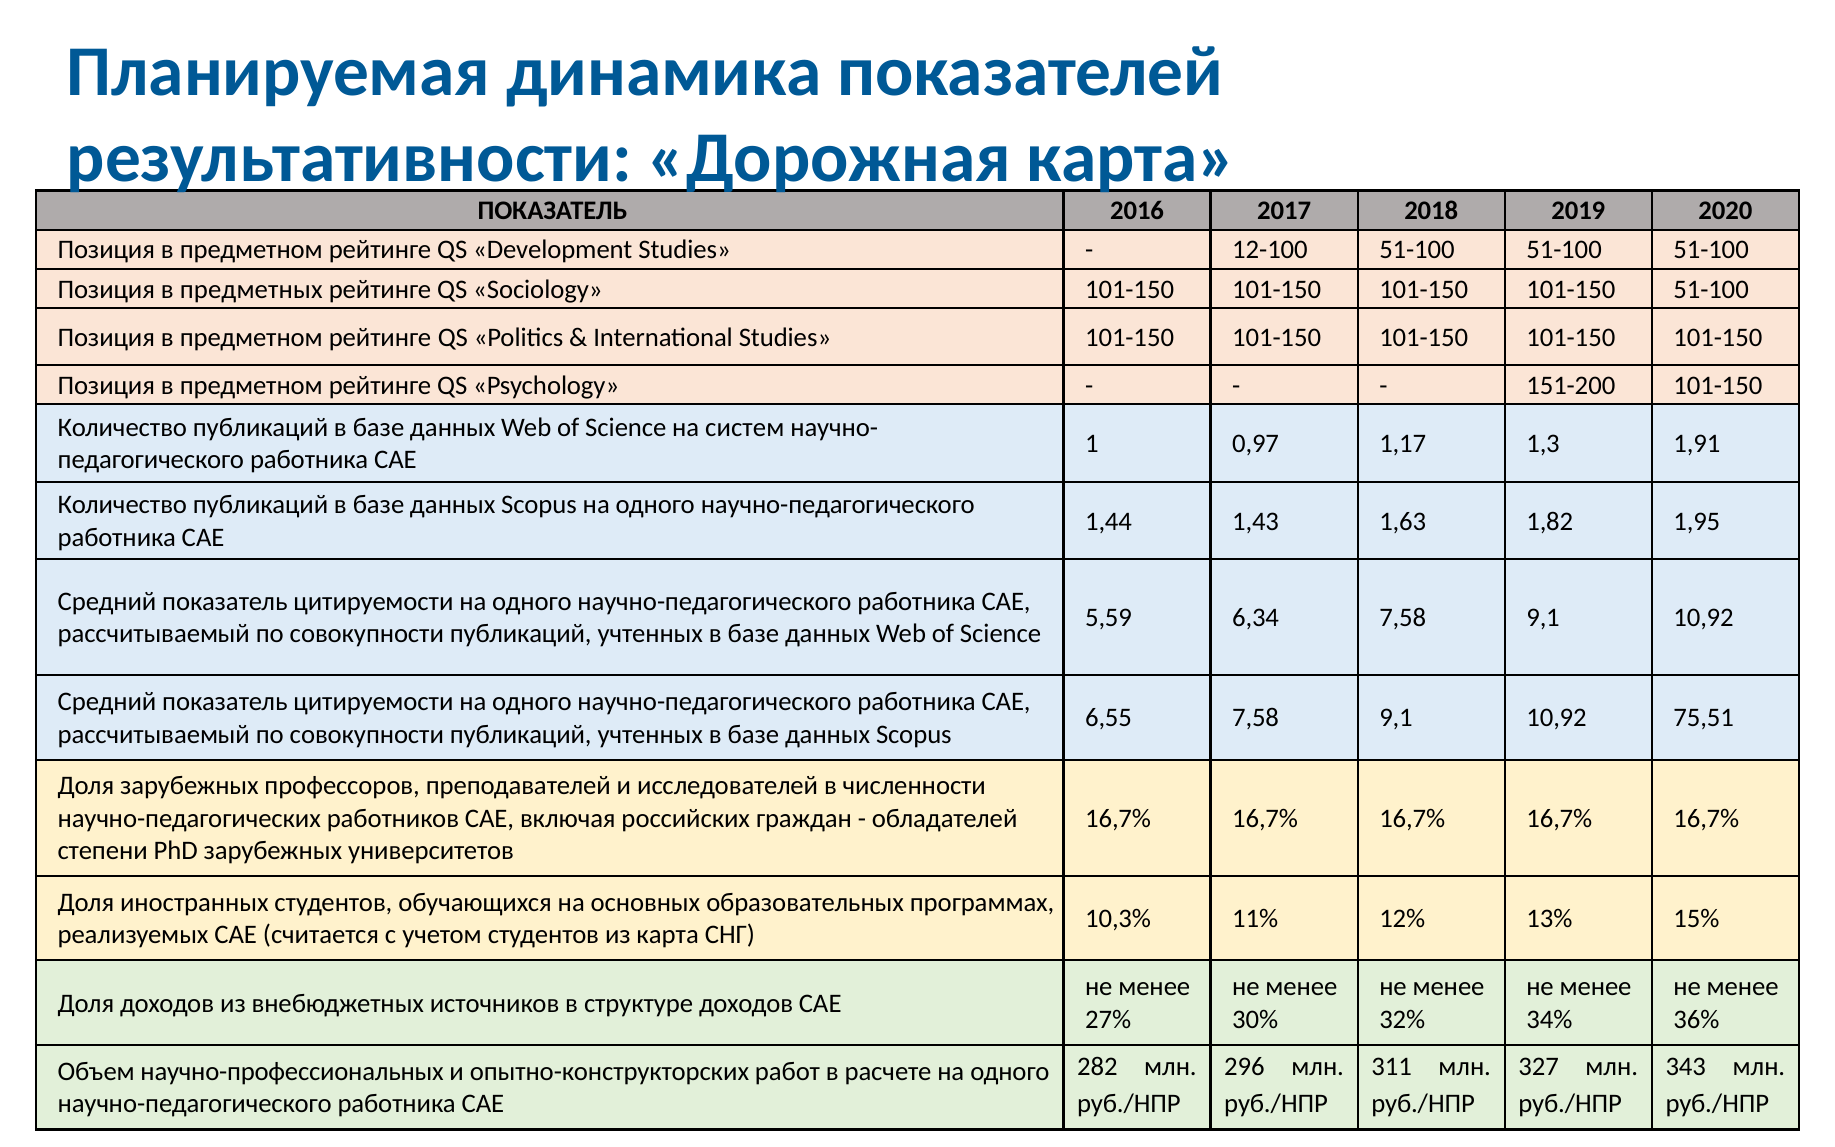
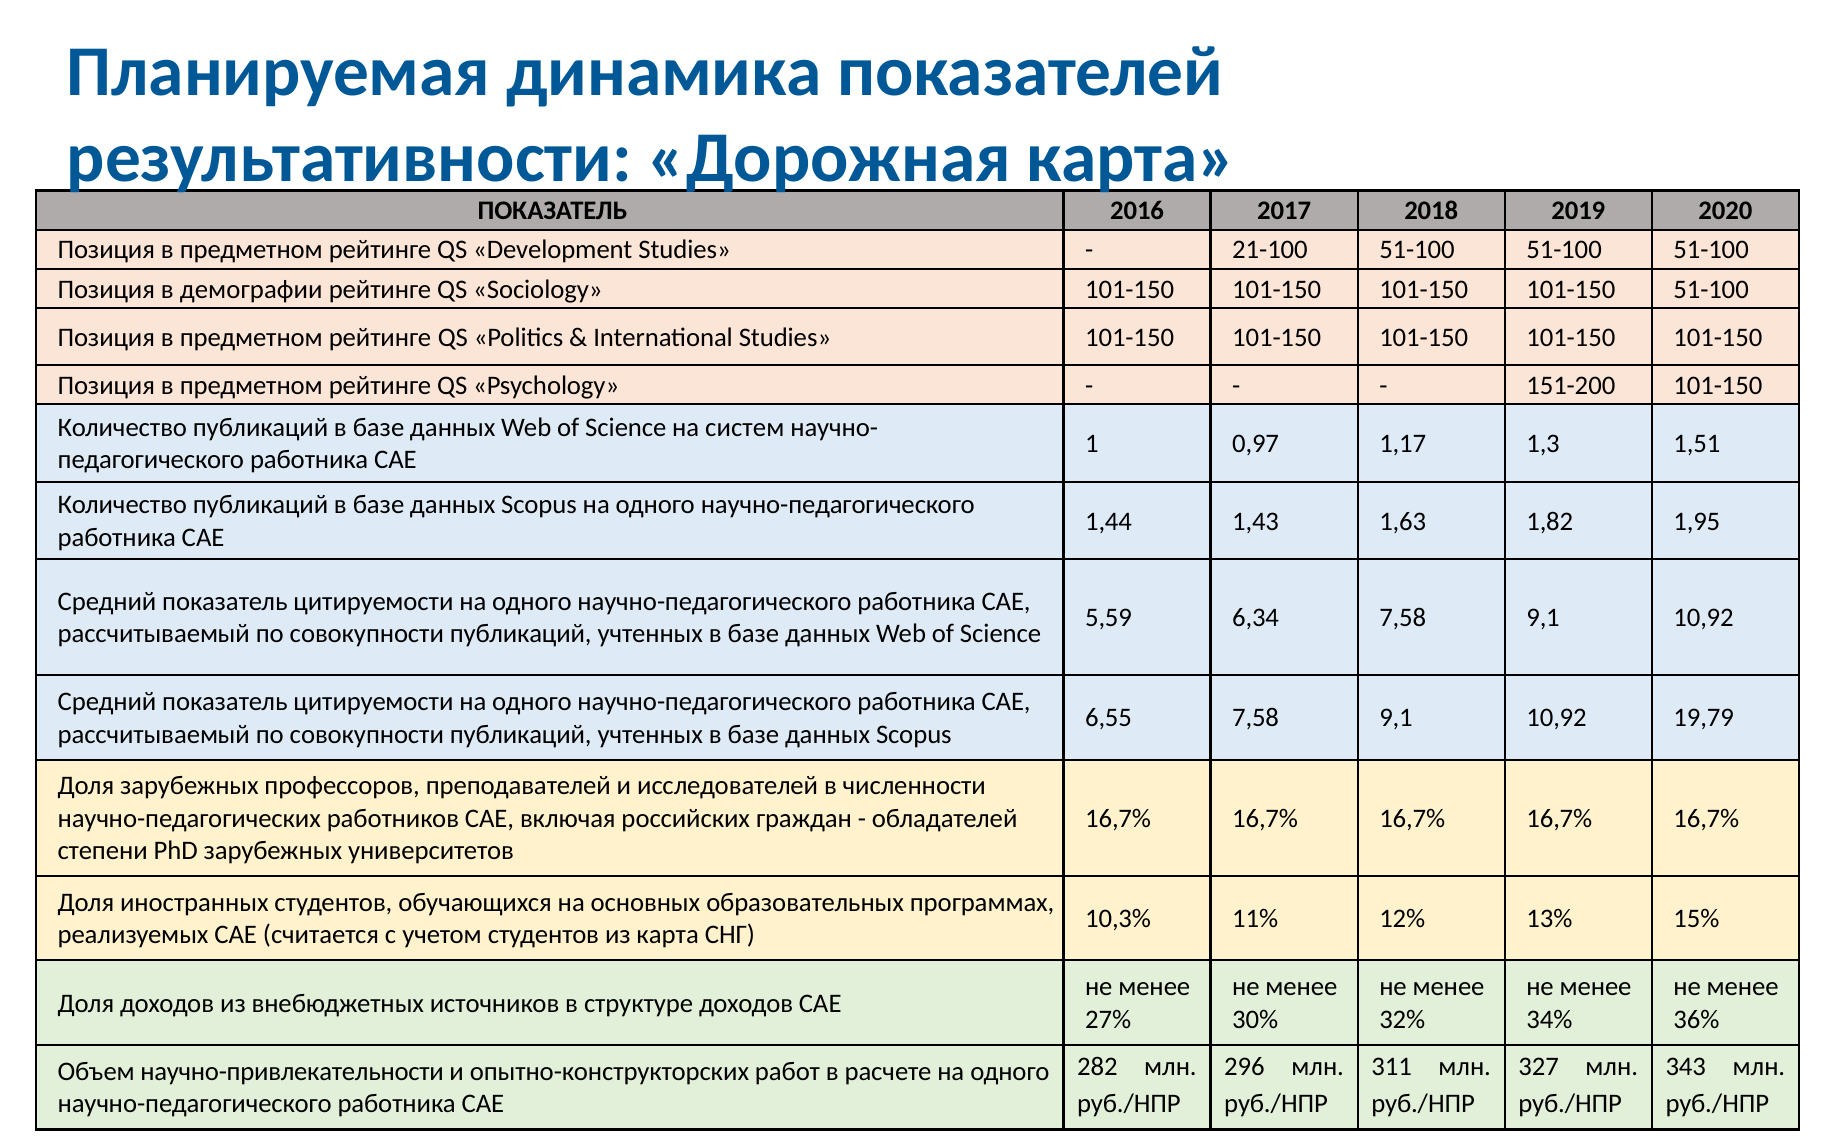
12-100: 12-100 -> 21-100
предметных: предметных -> демографии
1,91: 1,91 -> 1,51
75,51: 75,51 -> 19,79
научно-профессиональных: научно-профессиональных -> научно-привлекательности
